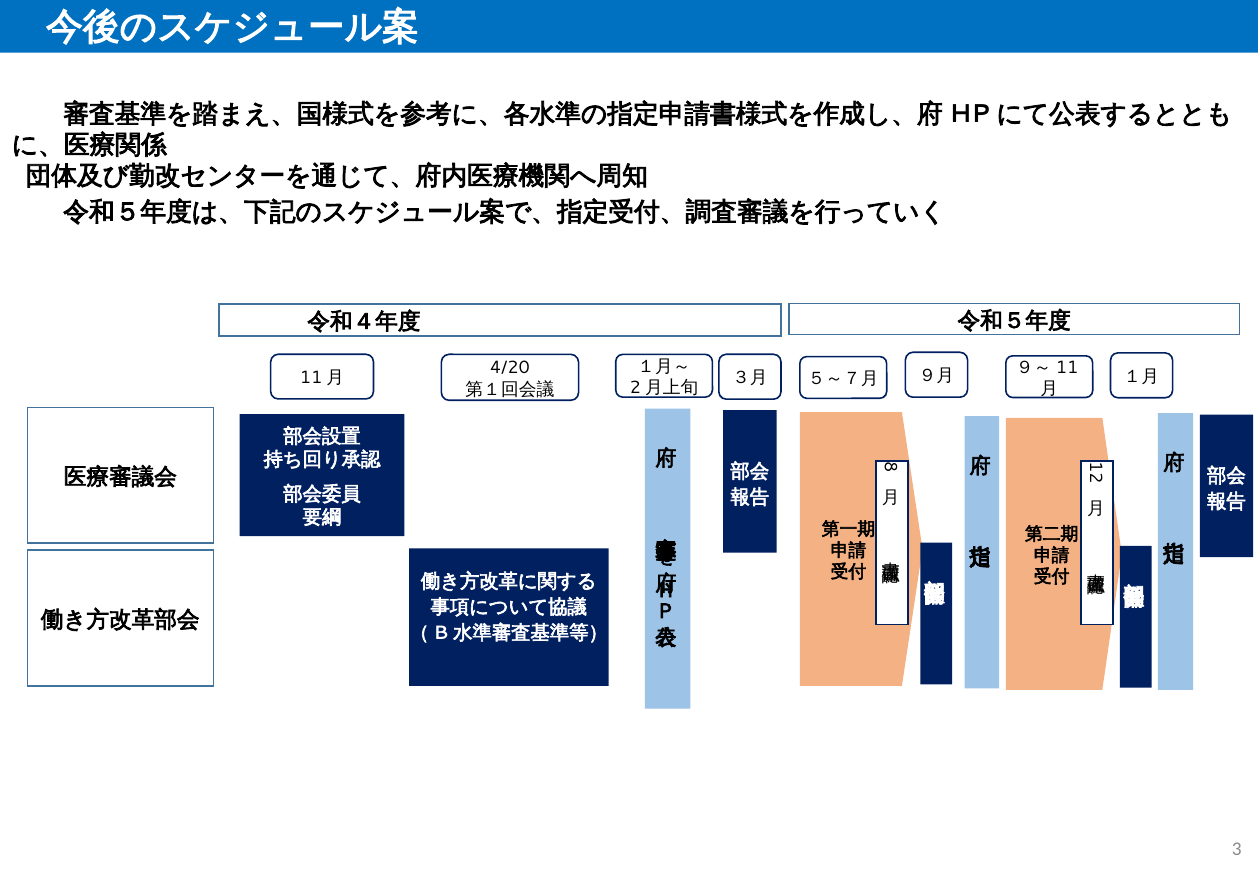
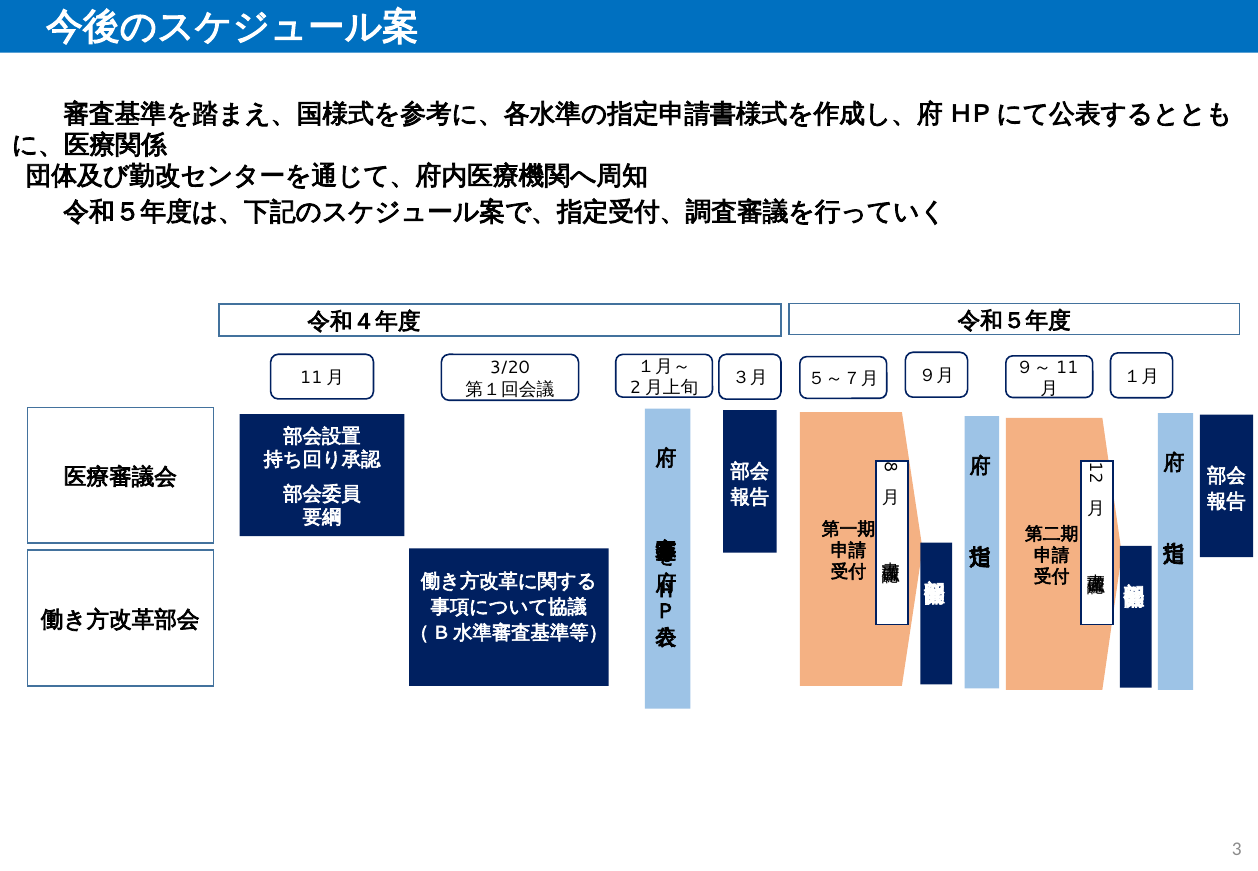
4/20: 4/20 -> 3/20
